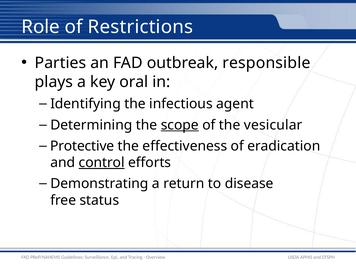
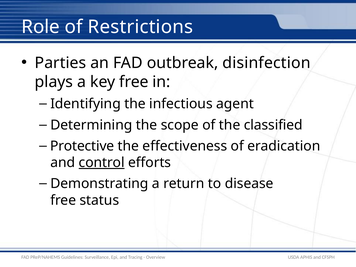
responsible: responsible -> disinfection
key oral: oral -> free
scope underline: present -> none
vesicular: vesicular -> classified
